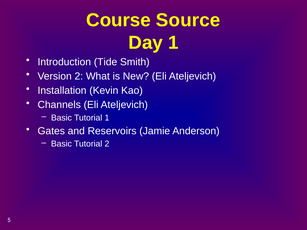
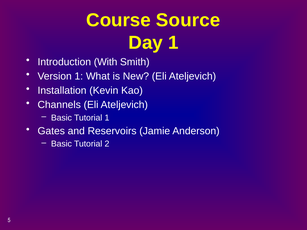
Tide: Tide -> With
Version 2: 2 -> 1
